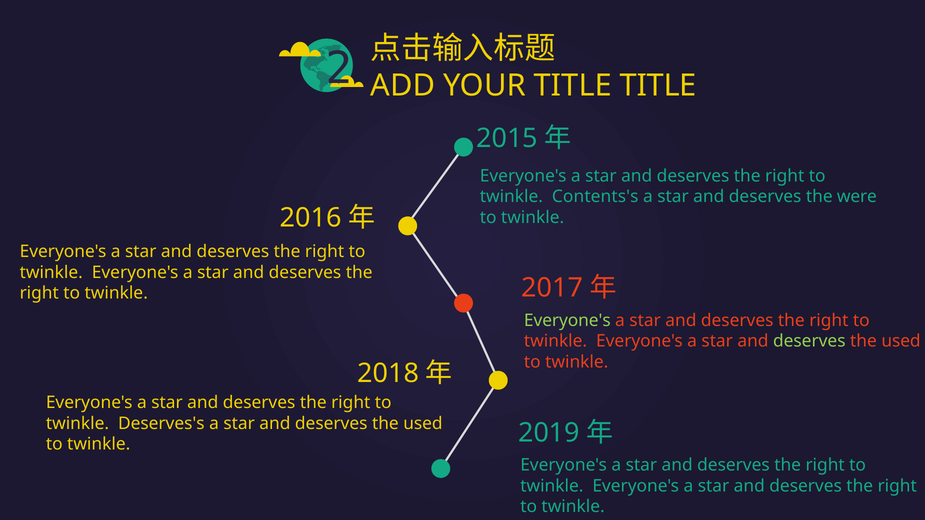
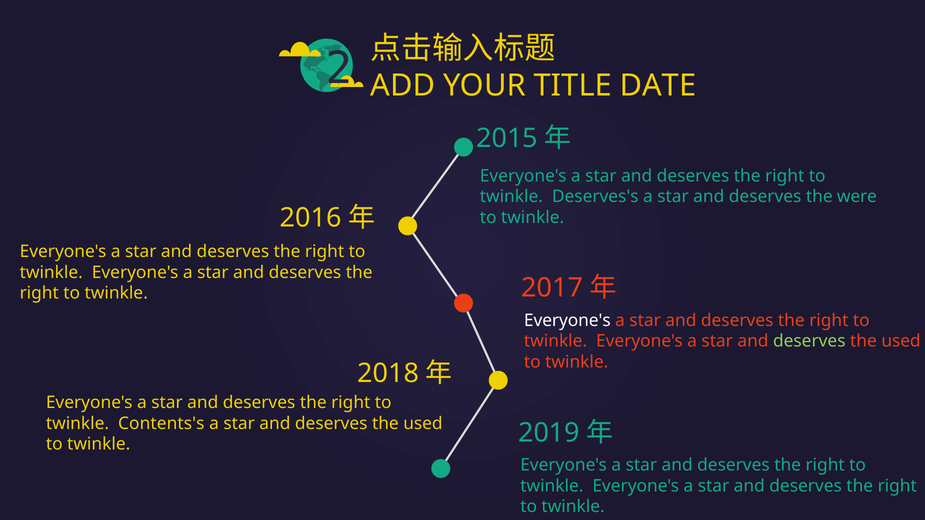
TITLE TITLE: TITLE -> DATE
Contents's: Contents's -> Deserves's
Everyone's at (567, 321) colour: light green -> white
Deserves's: Deserves's -> Contents's
